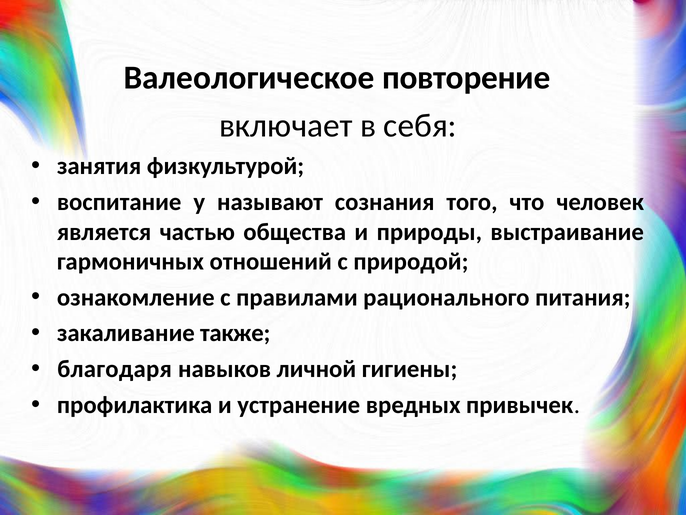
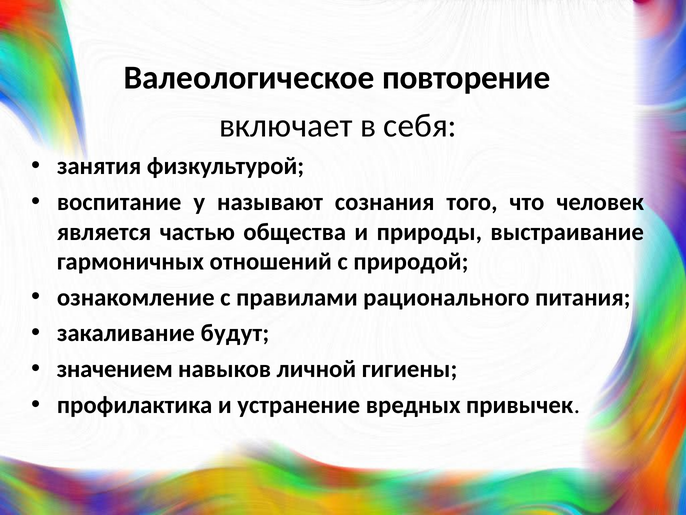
также: также -> будут
благодаря: благодаря -> значением
